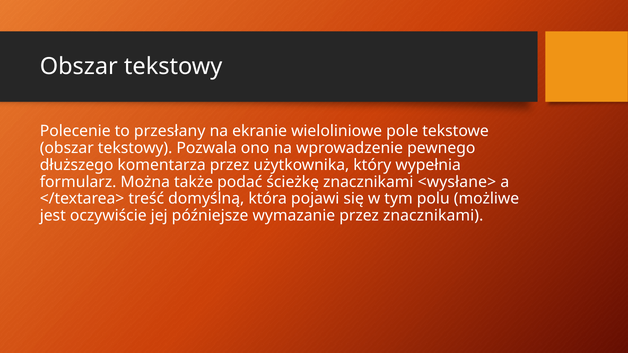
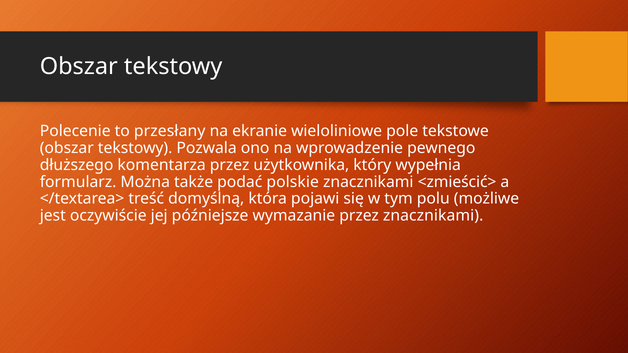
ścieżkę: ścieżkę -> polskie
<wysłane>: <wysłane> -> <zmieścić>
